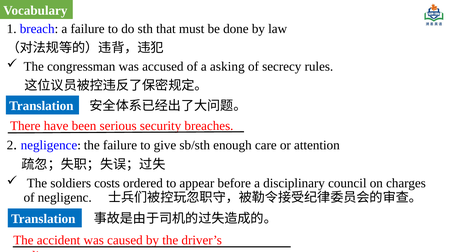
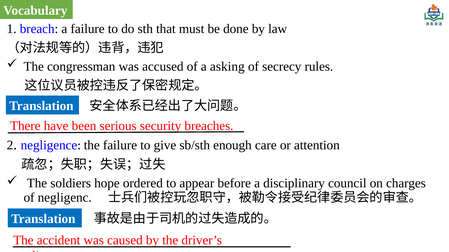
costs: costs -> hope
